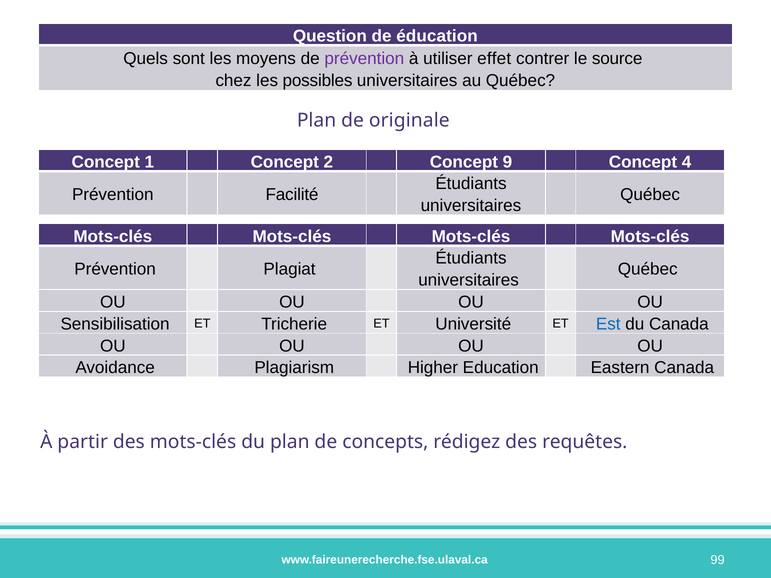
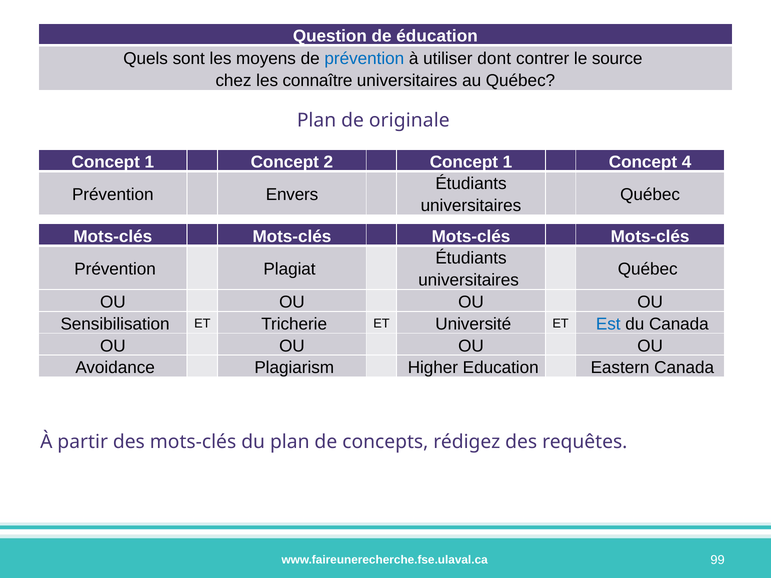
prévention at (364, 59) colour: purple -> blue
effet: effet -> dont
possibles: possibles -> connaître
2 Concept 9: 9 -> 1
Facilité: Facilité -> Envers
